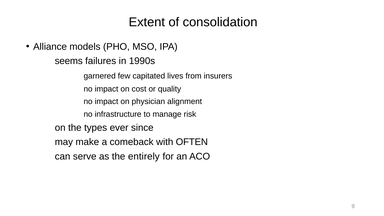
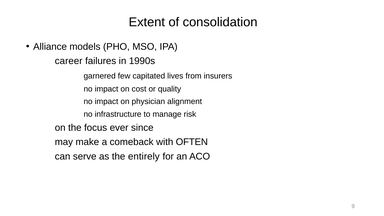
seems: seems -> career
types: types -> focus
